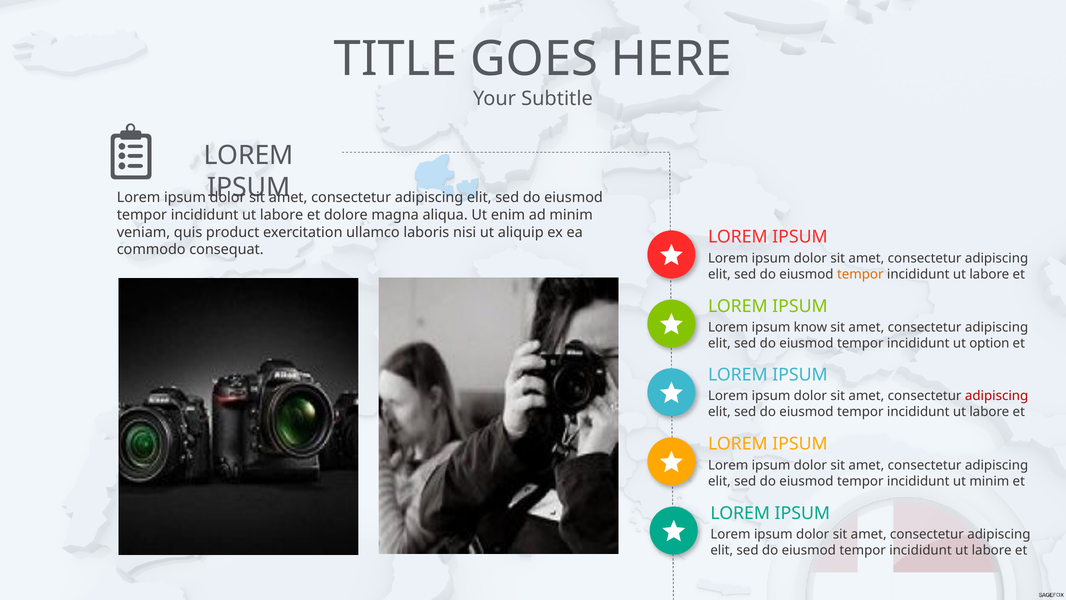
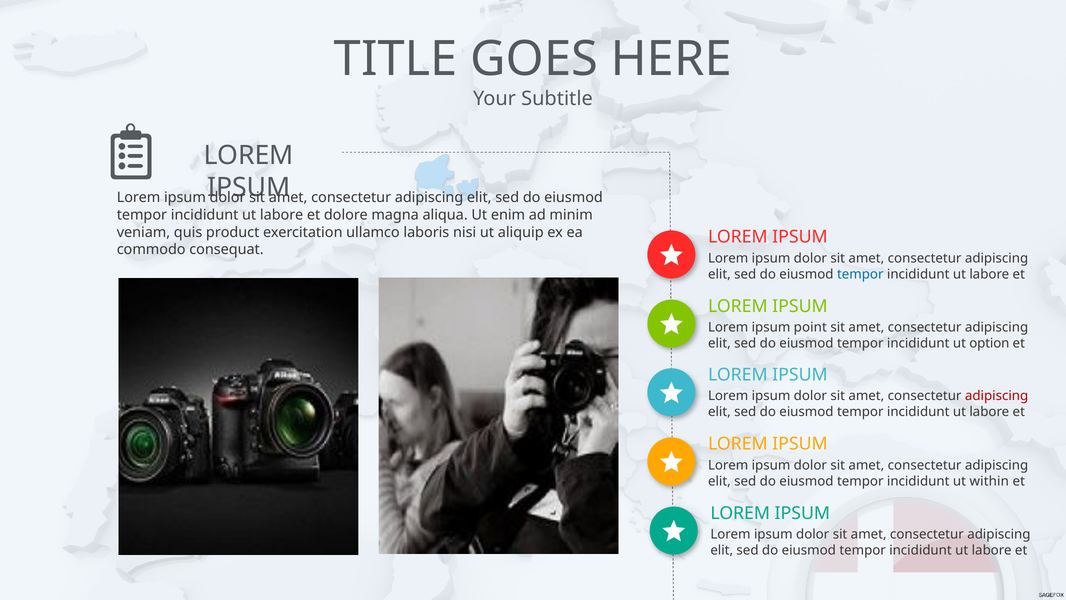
tempor at (860, 274) colour: orange -> blue
know: know -> point
ut minim: minim -> within
